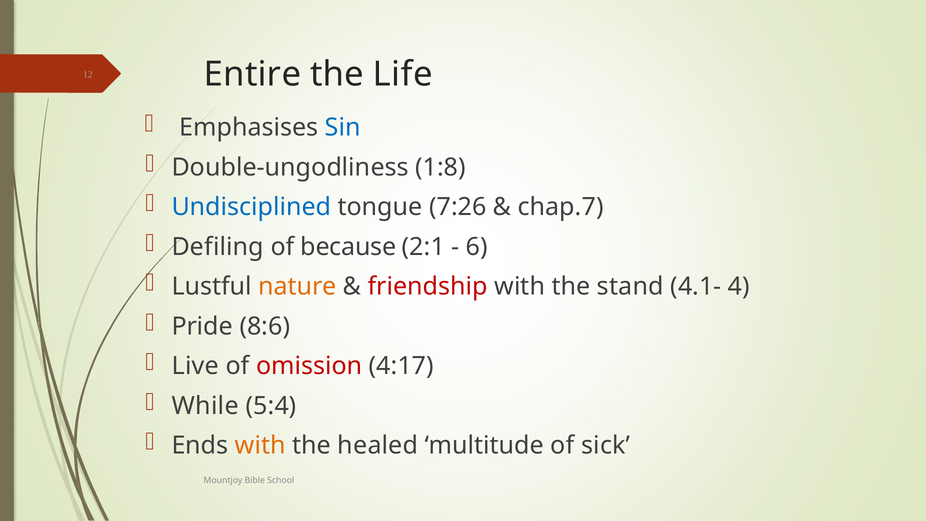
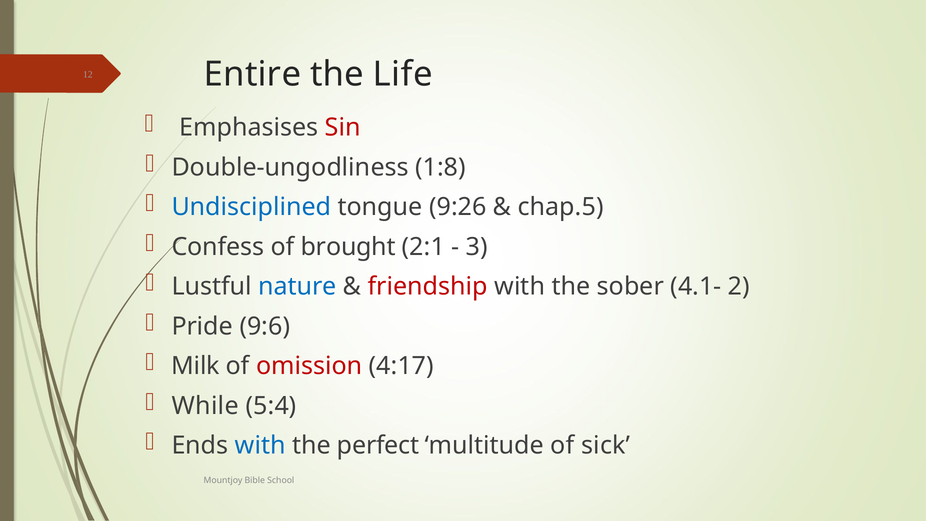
Sin colour: blue -> red
7:26: 7:26 -> 9:26
chap.7: chap.7 -> chap.5
Defiling: Defiling -> Confess
because: because -> brought
6: 6 -> 3
nature colour: orange -> blue
stand: stand -> sober
4: 4 -> 2
8:6: 8:6 -> 9:6
Live: Live -> Milk
with at (260, 445) colour: orange -> blue
healed: healed -> perfect
